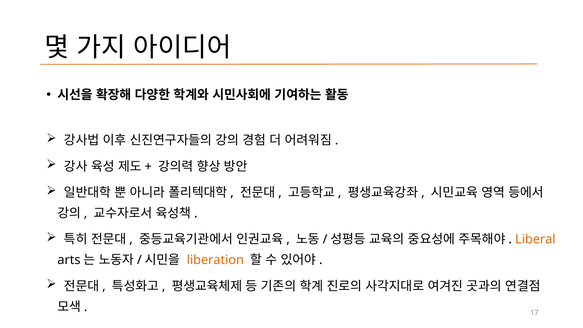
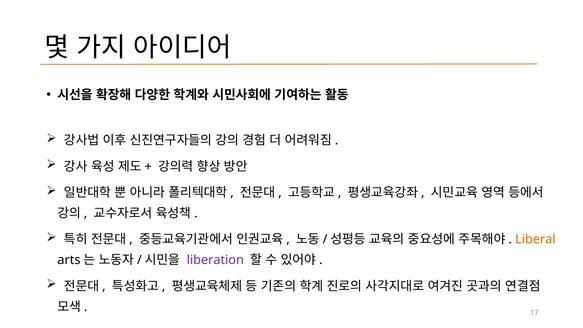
liberation colour: orange -> purple
